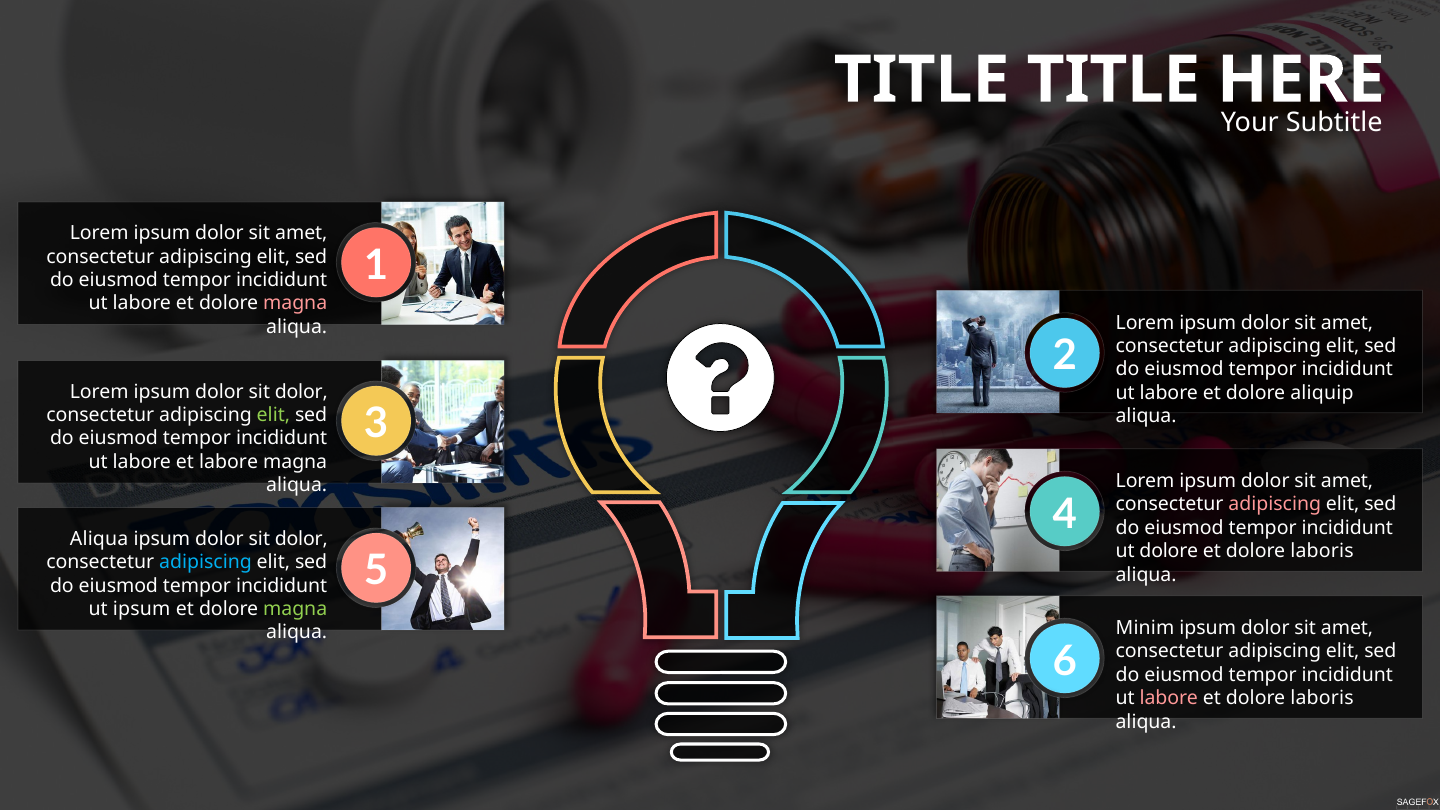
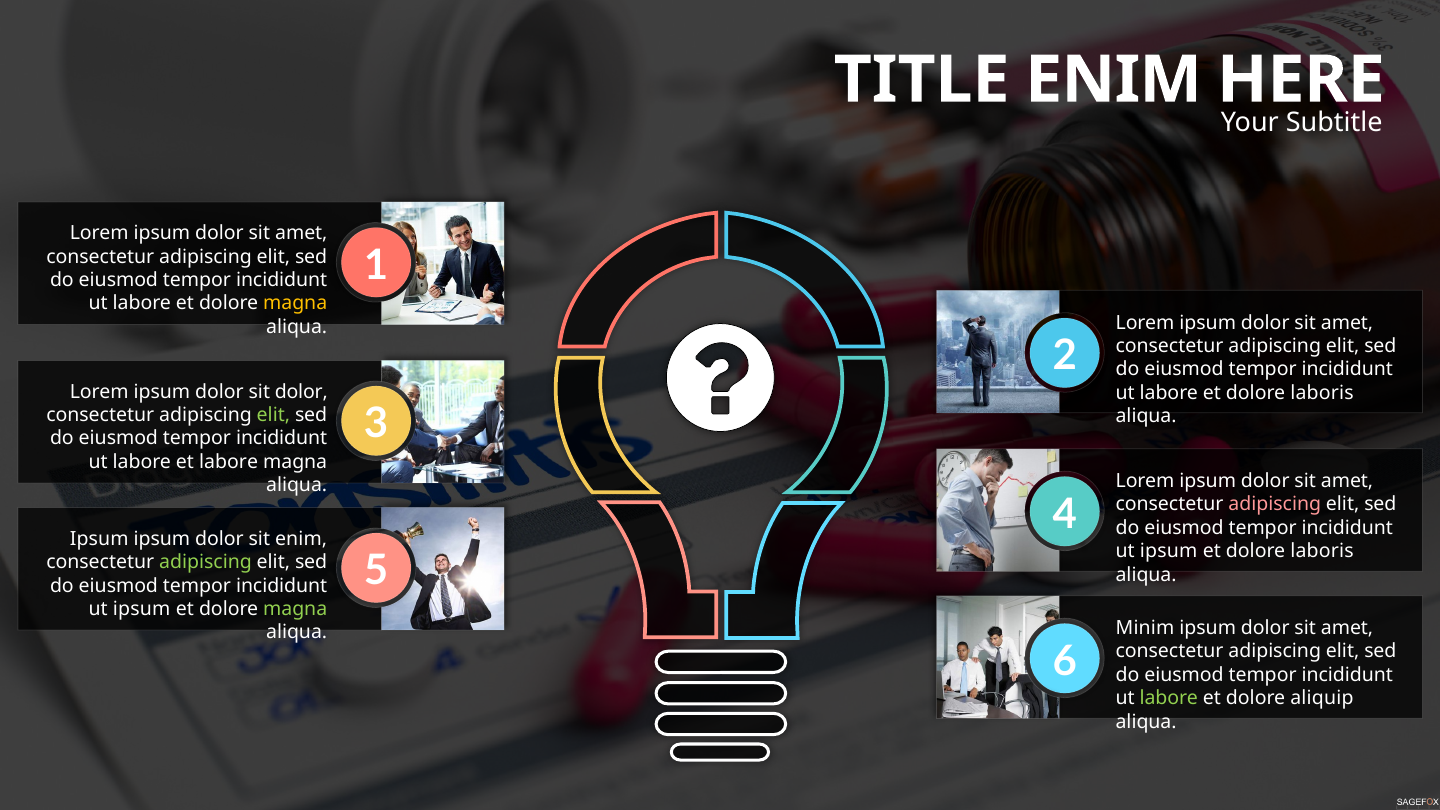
TITLE TITLE: TITLE -> ENIM
magna at (295, 304) colour: pink -> yellow
labore et dolore aliquip: aliquip -> laboris
Aliqua at (99, 539): Aliqua -> Ipsum
dolor at (301, 539): dolor -> enim
dolore at (1169, 551): dolore -> ipsum
adipiscing at (206, 562) colour: light blue -> light green
labore at (1169, 698) colour: pink -> light green
laboris at (1322, 698): laboris -> aliquip
